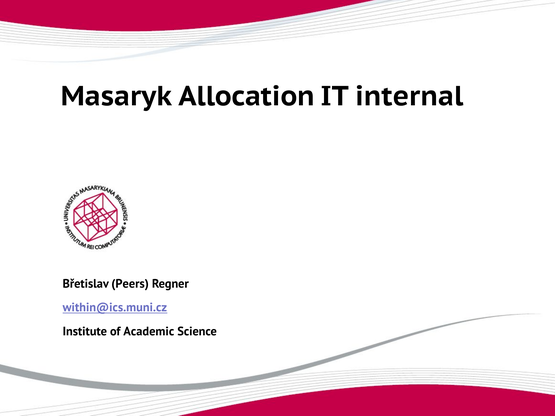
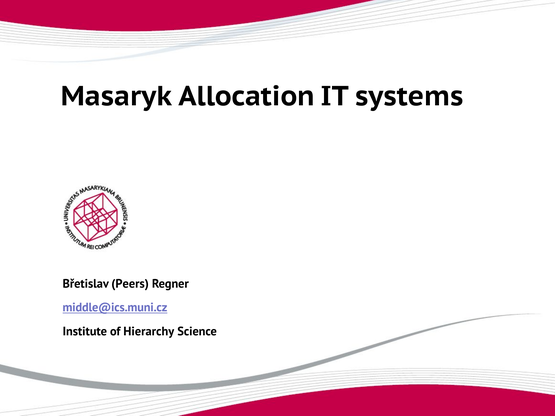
internal: internal -> systems
within@ics.muni.cz: within@ics.muni.cz -> middle@ics.muni.cz
Academic: Academic -> Hierarchy
